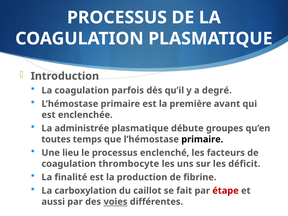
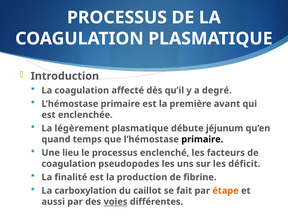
parfois: parfois -> affecté
administrée: administrée -> légèrement
groupes: groupes -> jéjunum
toutes: toutes -> quand
thrombocyte: thrombocyte -> pseudopodes
étape colour: red -> orange
